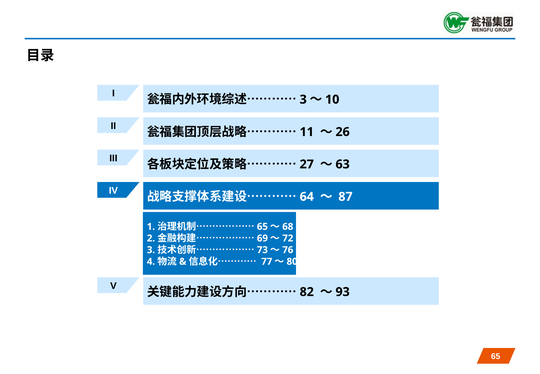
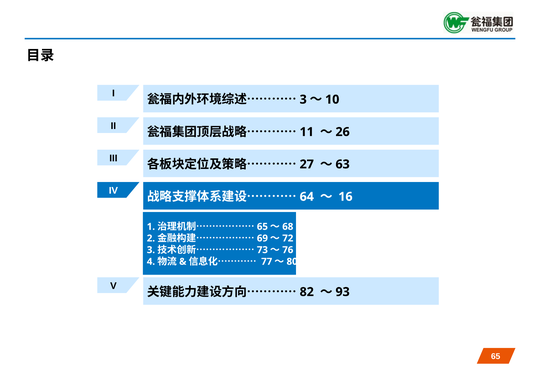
87: 87 -> 16
